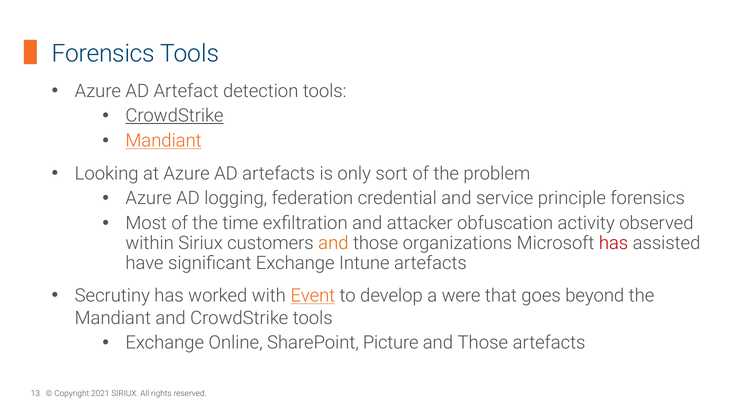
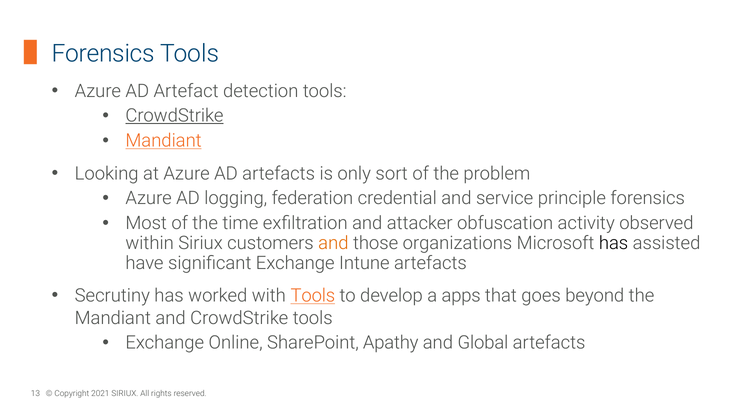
has at (614, 243) colour: red -> black
with Event: Event -> Tools
were: were -> apps
Picture: Picture -> Apathy
Those at (483, 343): Those -> Global
